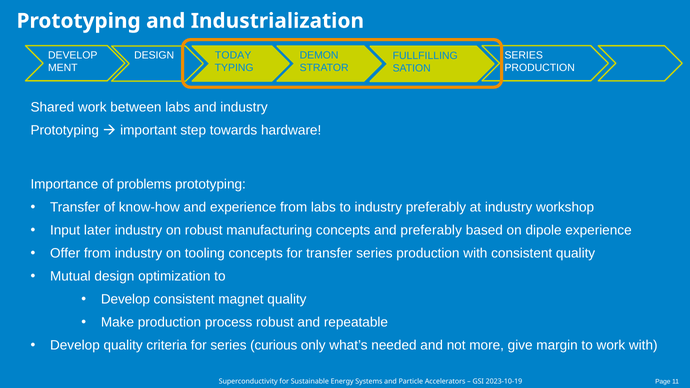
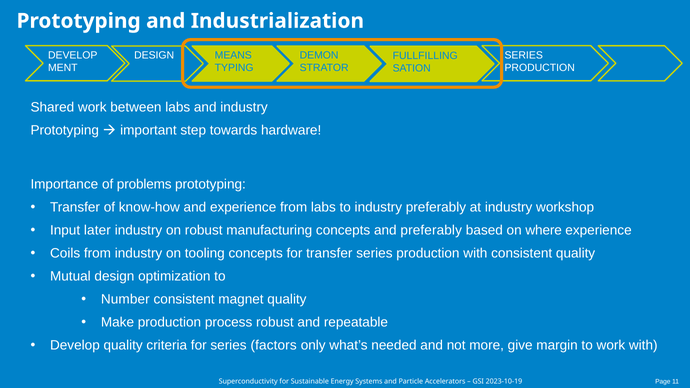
TODAY: TODAY -> MEANS
dipole: dipole -> where
Offer: Offer -> Coils
Develop at (125, 300): Develop -> Number
curious: curious -> factors
